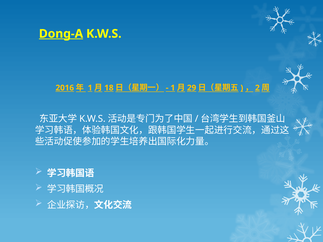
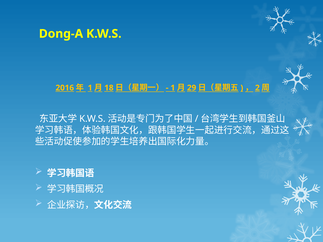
Dong-A underline: present -> none
